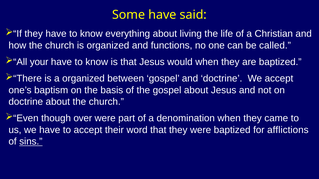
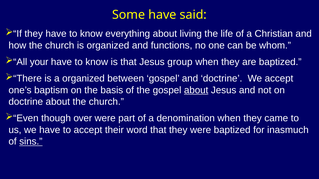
called: called -> whom
would: would -> group
about at (196, 90) underline: none -> present
afflictions: afflictions -> inasmuch
